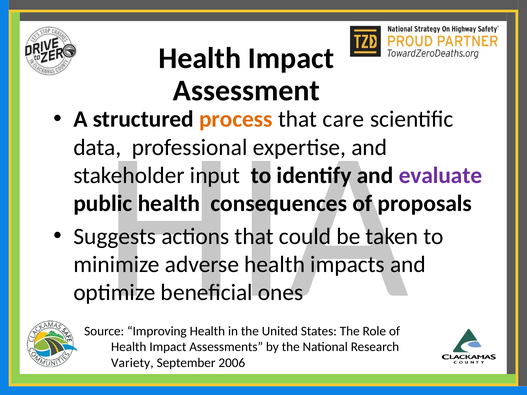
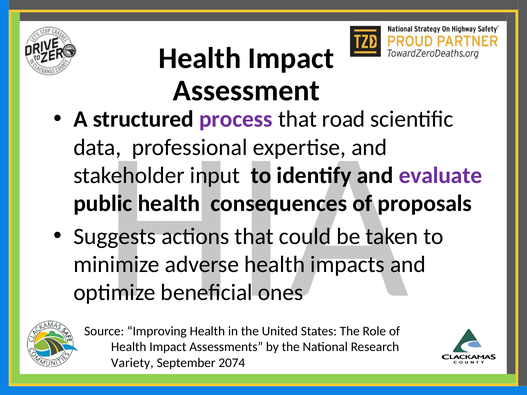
process colour: orange -> purple
care: care -> road
2006: 2006 -> 2074
